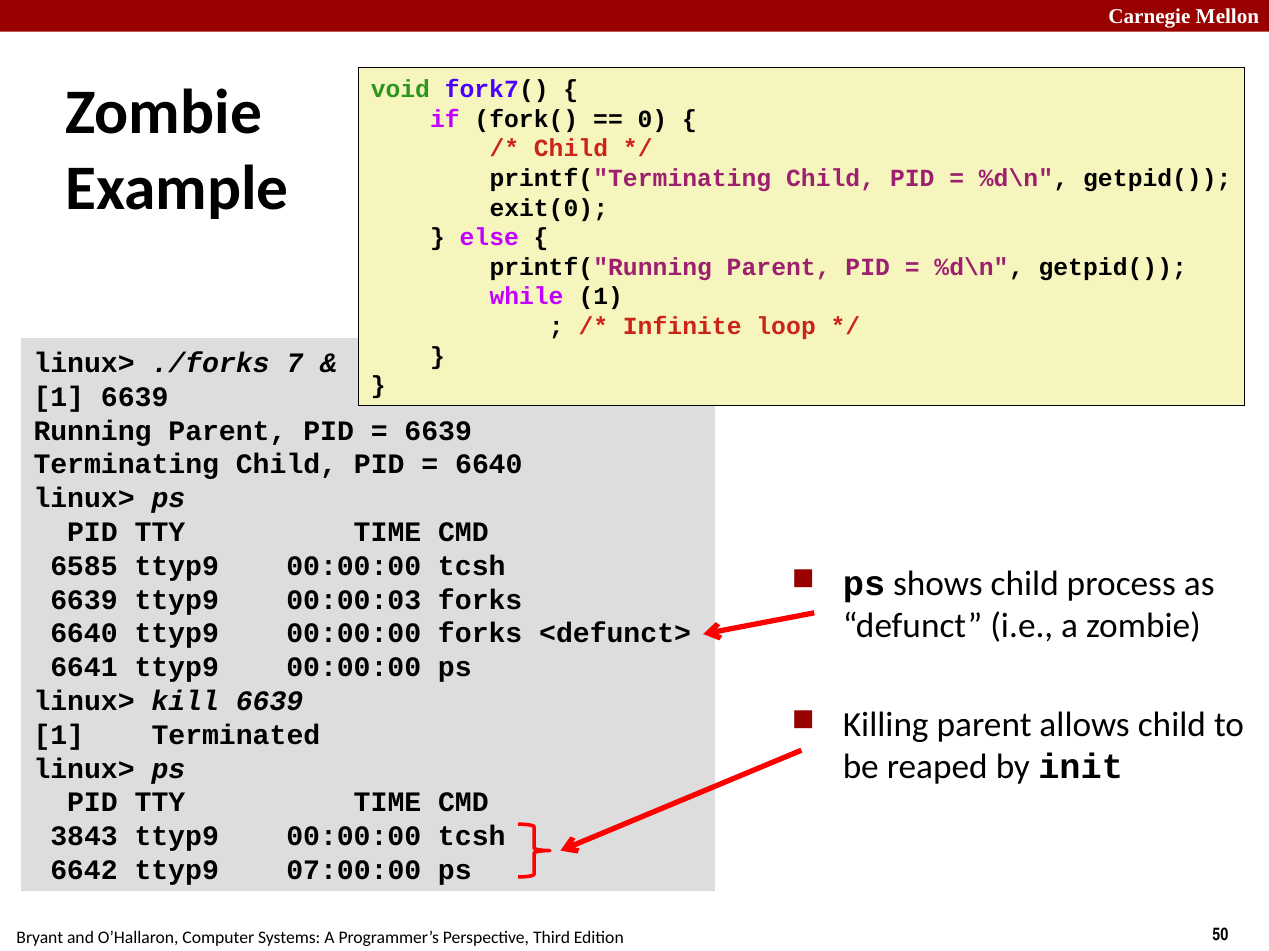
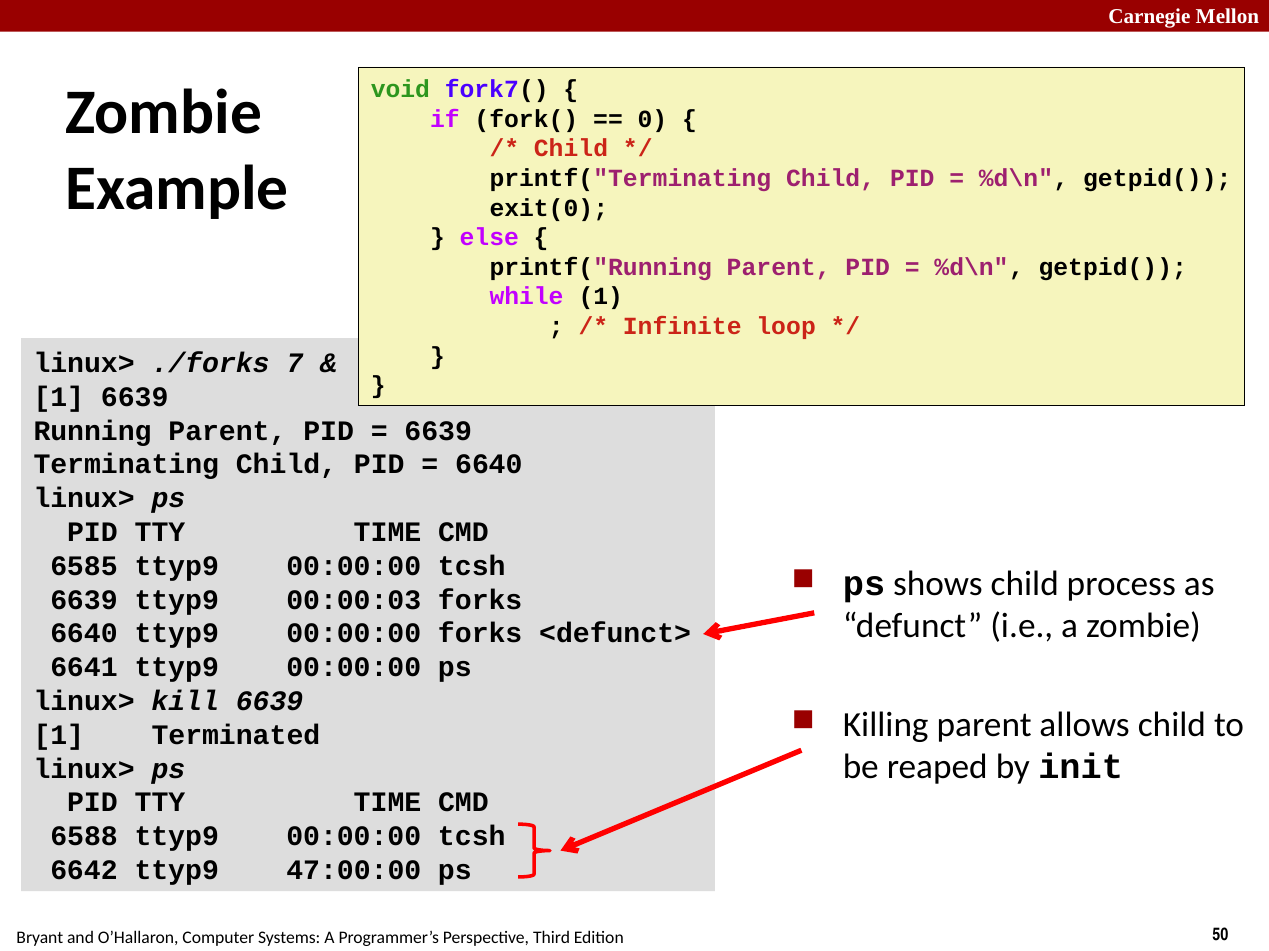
3843: 3843 -> 6588
07:00:00: 07:00:00 -> 47:00:00
